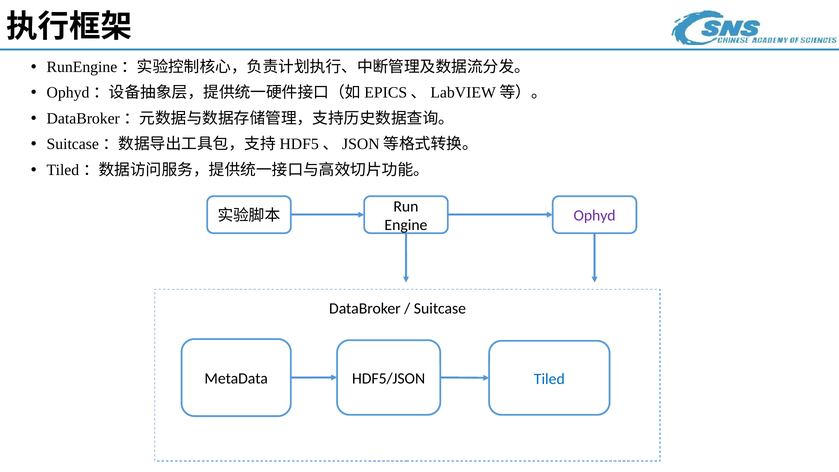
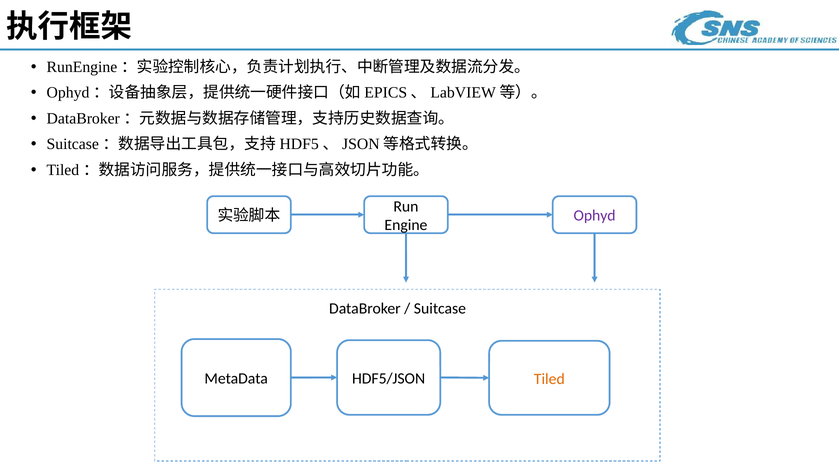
Tiled colour: blue -> orange
